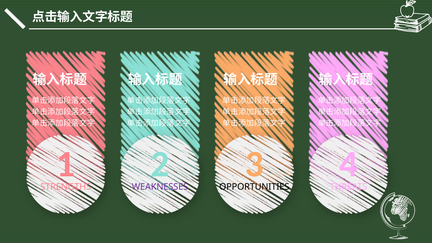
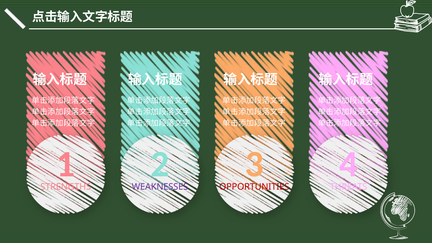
OPPORTUNITIES colour: black -> red
